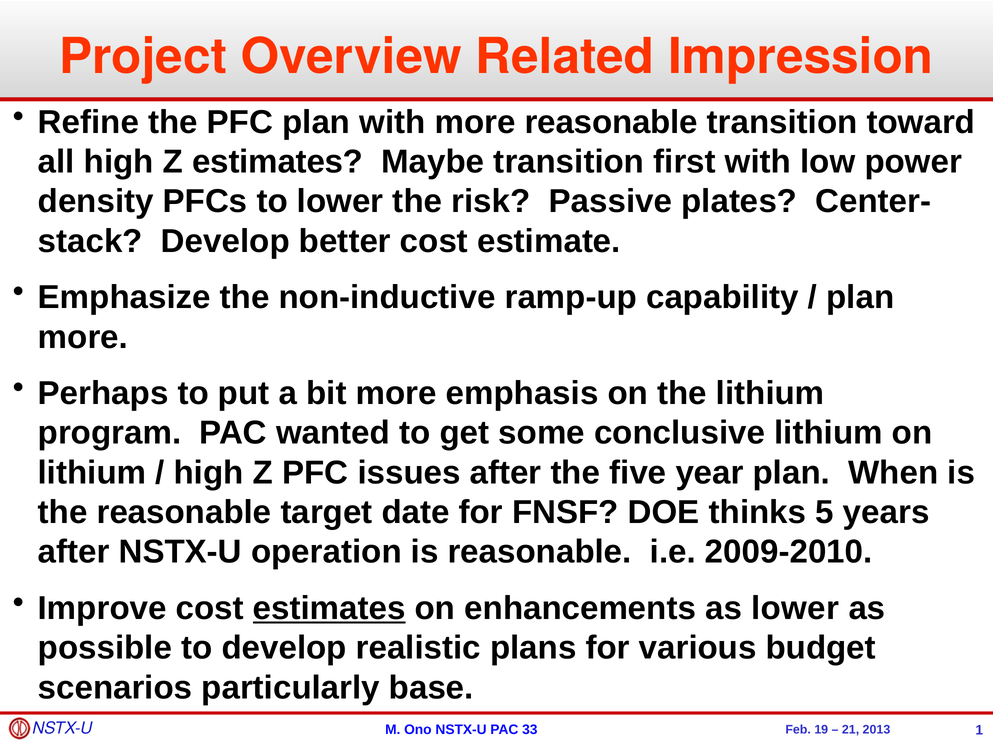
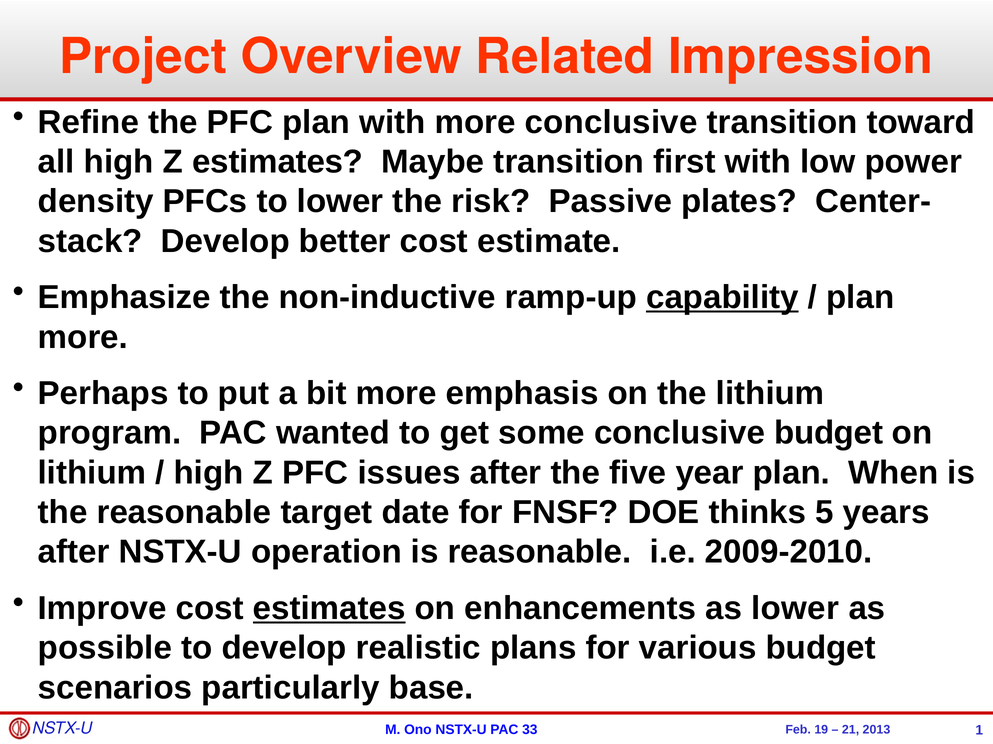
more reasonable: reasonable -> conclusive
capability underline: none -> present
conclusive lithium: lithium -> budget
